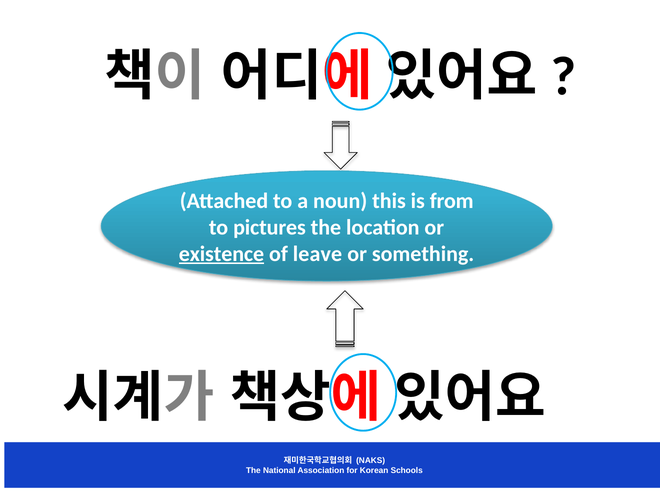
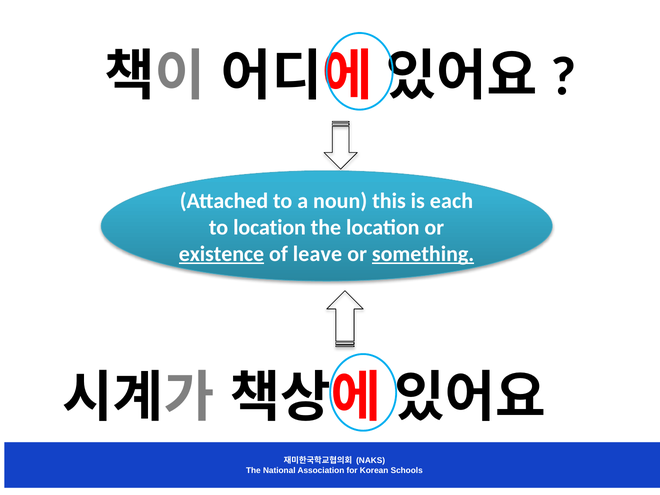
from: from -> each
to pictures: pictures -> location
something underline: none -> present
